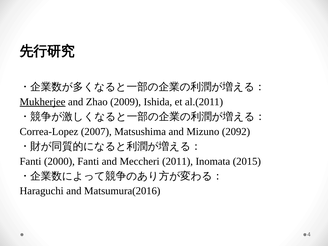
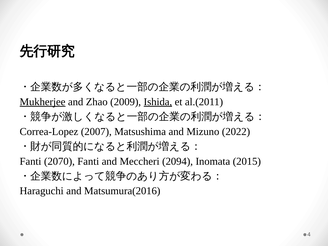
Ishida underline: none -> present
2092: 2092 -> 2022
2000: 2000 -> 2070
2011: 2011 -> 2094
